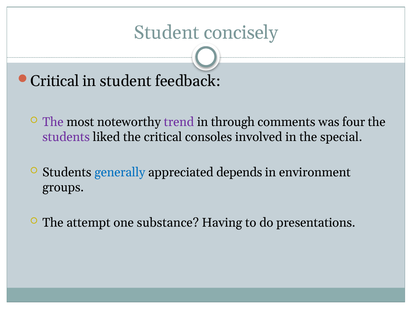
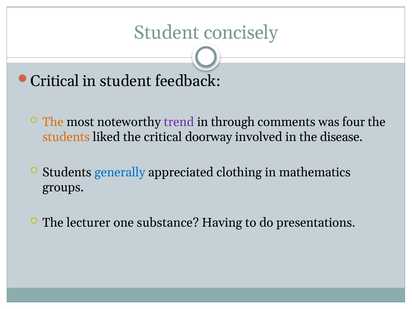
The at (53, 122) colour: purple -> orange
students at (66, 137) colour: purple -> orange
consoles: consoles -> doorway
special: special -> disease
depends: depends -> clothing
environment: environment -> mathematics
attempt: attempt -> lecturer
